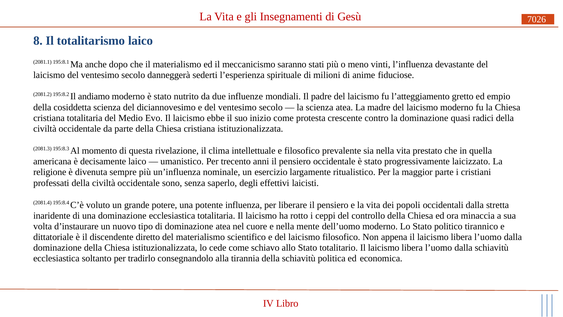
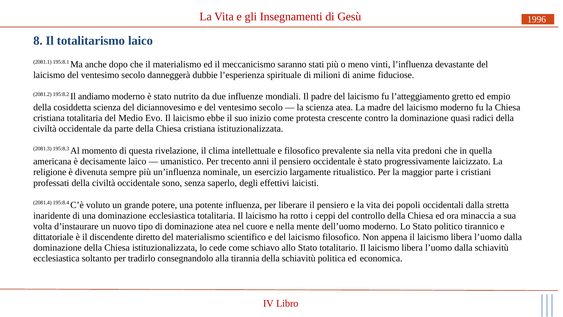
7026: 7026 -> 1996
sederti: sederti -> dubbie
prestato: prestato -> predoni
